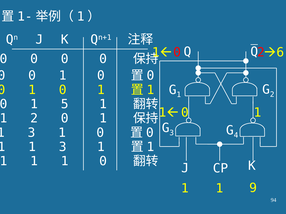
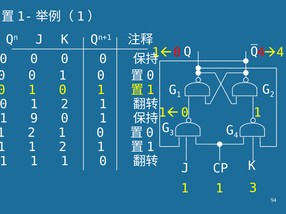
0 2: 2 -> 4
6 at (280, 52): 6 -> 4
0 1 5: 5 -> 2
1 2: 2 -> 9
3 at (31, 133): 3 -> 2
3 at (63, 147): 3 -> 2
1 9: 9 -> 3
